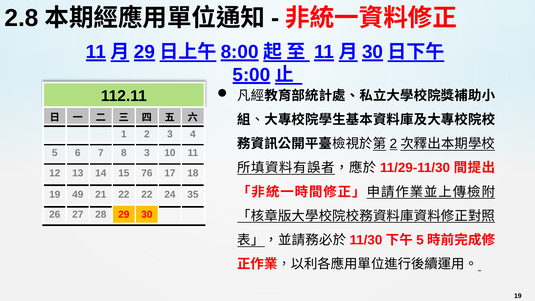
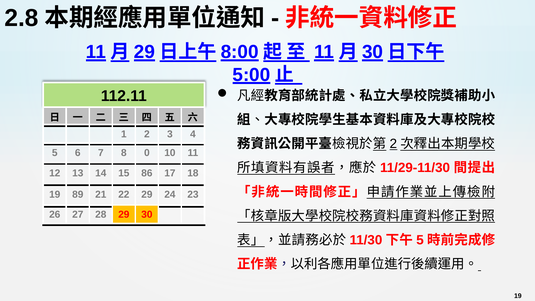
8 3: 3 -> 0
76: 76 -> 86
49: 49 -> 89
22 22: 22 -> 29
35: 35 -> 23
